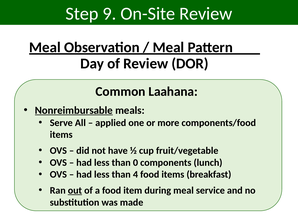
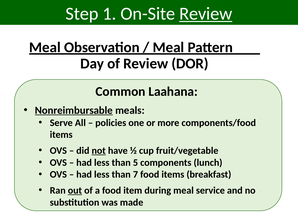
9: 9 -> 1
Review at (206, 14) underline: none -> present
applied: applied -> policies
not underline: none -> present
0: 0 -> 5
4: 4 -> 7
